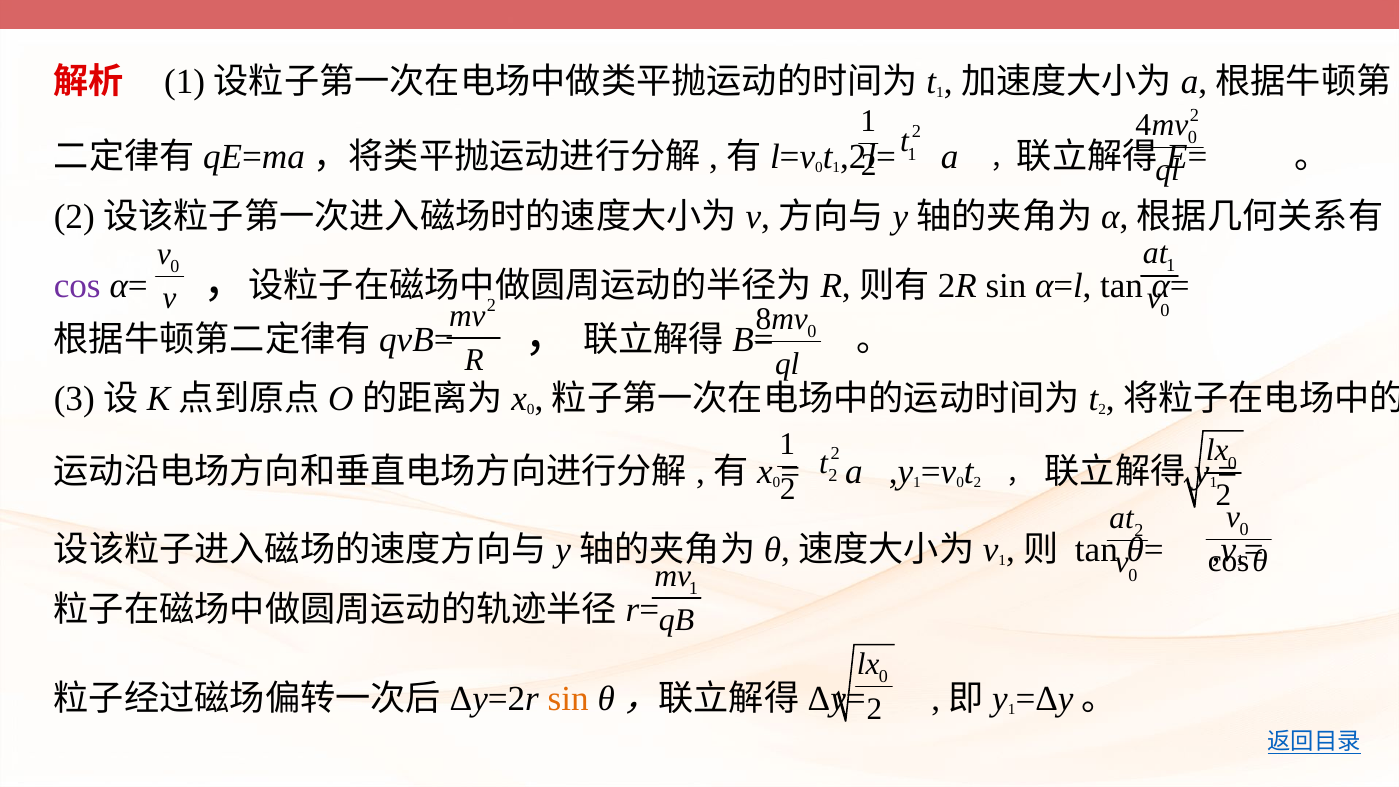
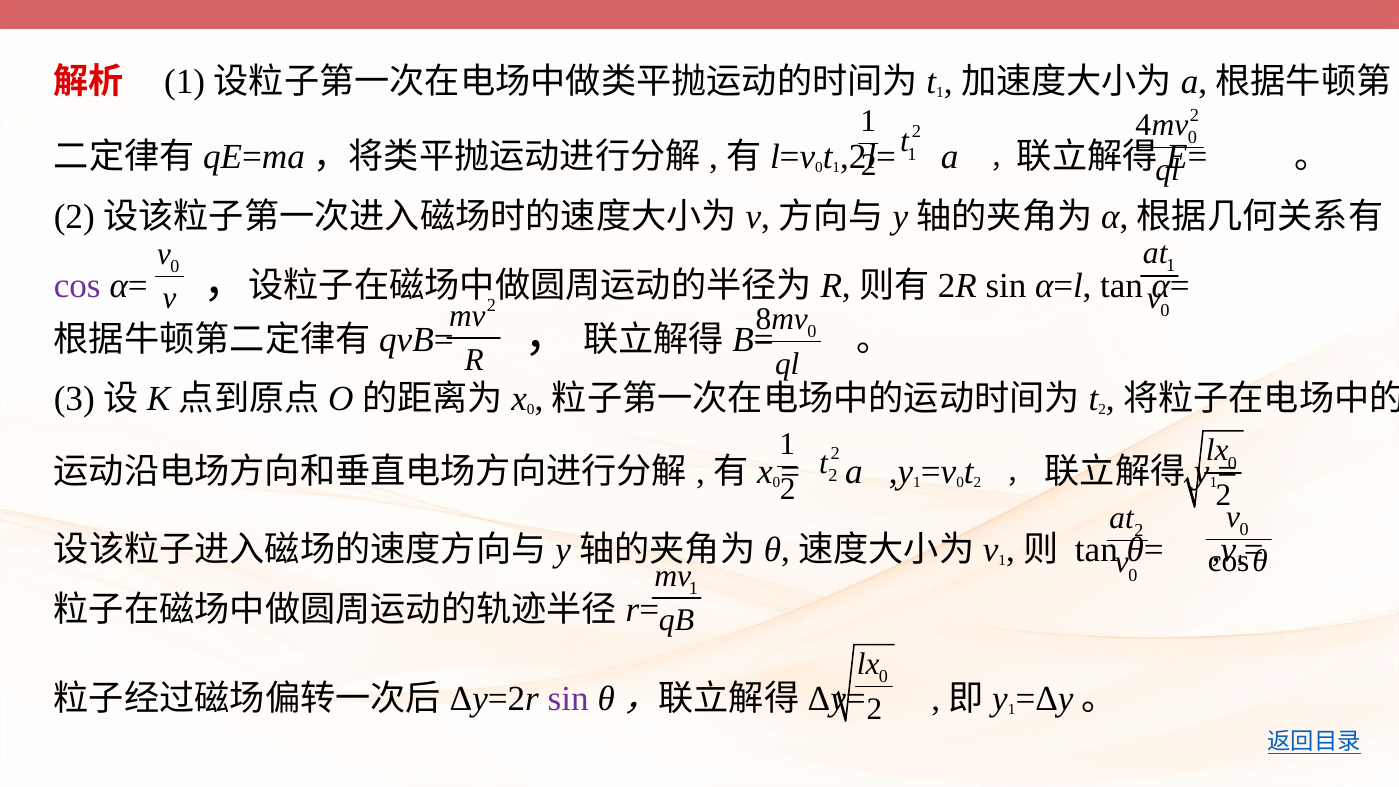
sin at (568, 699) colour: orange -> purple
